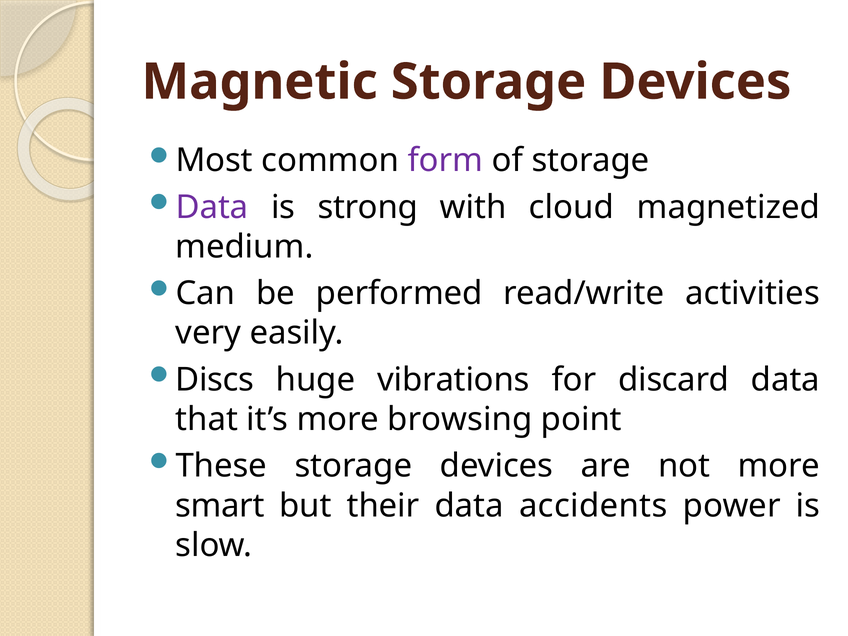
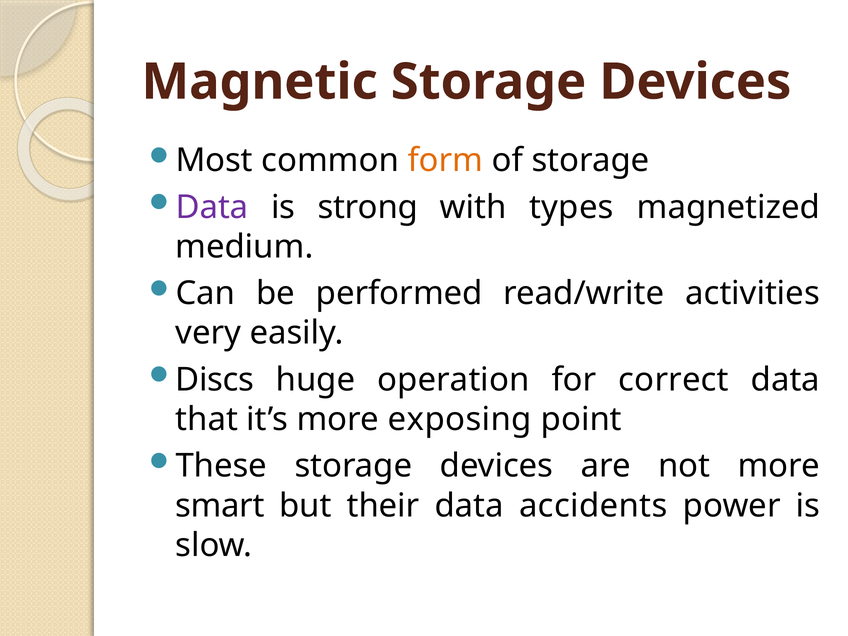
form colour: purple -> orange
cloud: cloud -> types
vibrations: vibrations -> operation
discard: discard -> correct
browsing: browsing -> exposing
